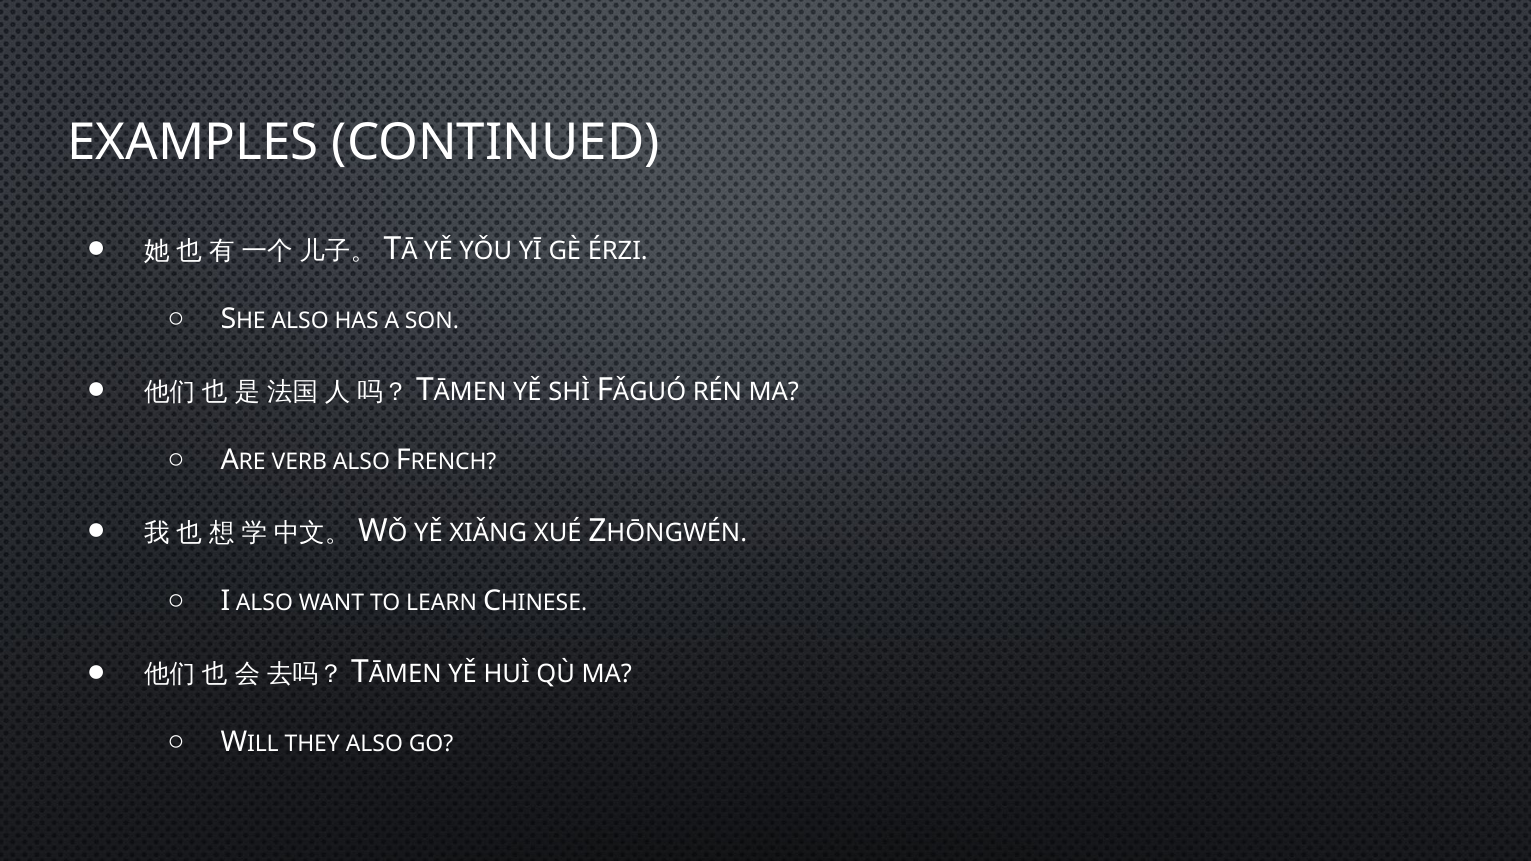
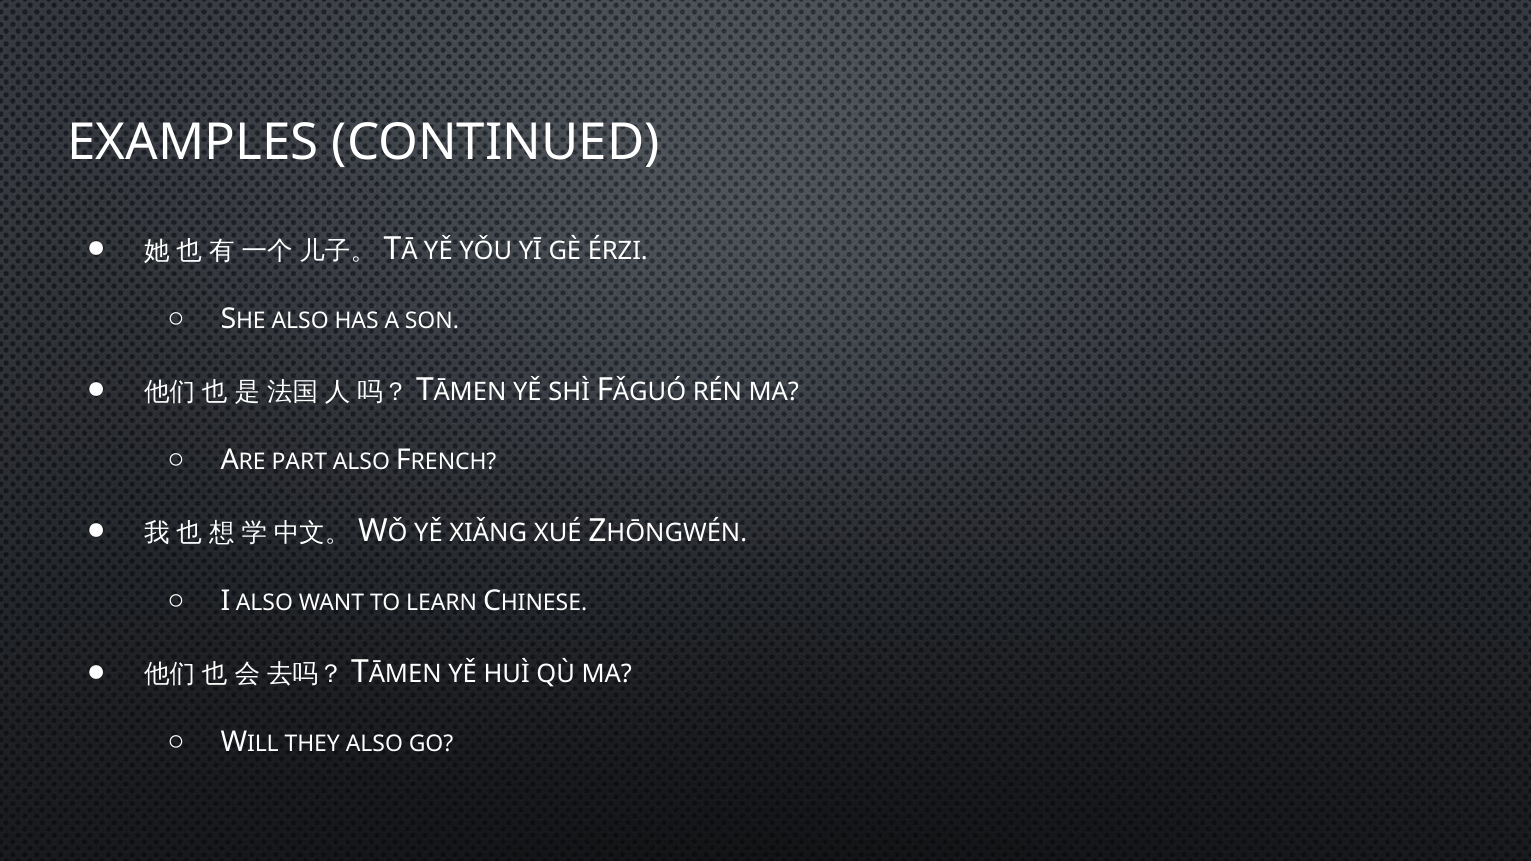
VERB: VERB -> PART
